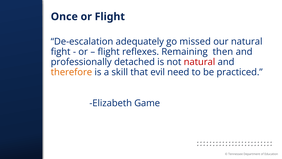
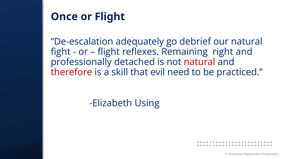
missed: missed -> debrief
then: then -> right
therefore colour: orange -> red
Game: Game -> Using
